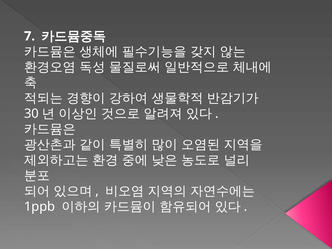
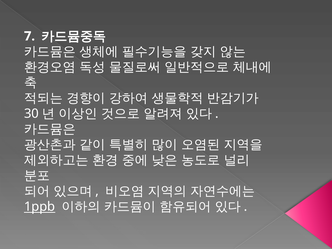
1ppb underline: none -> present
